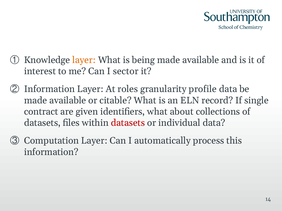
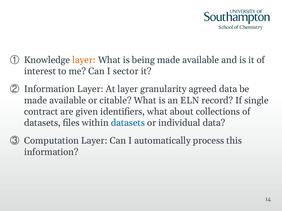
At roles: roles -> layer
profile: profile -> agreed
datasets at (128, 123) colour: red -> blue
